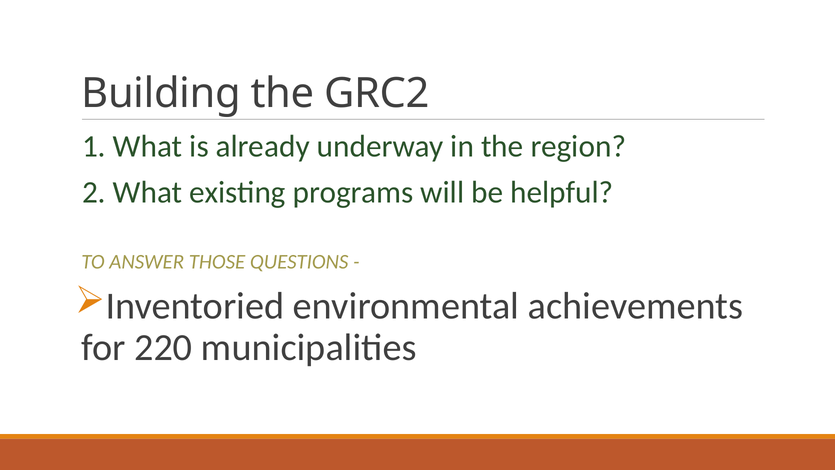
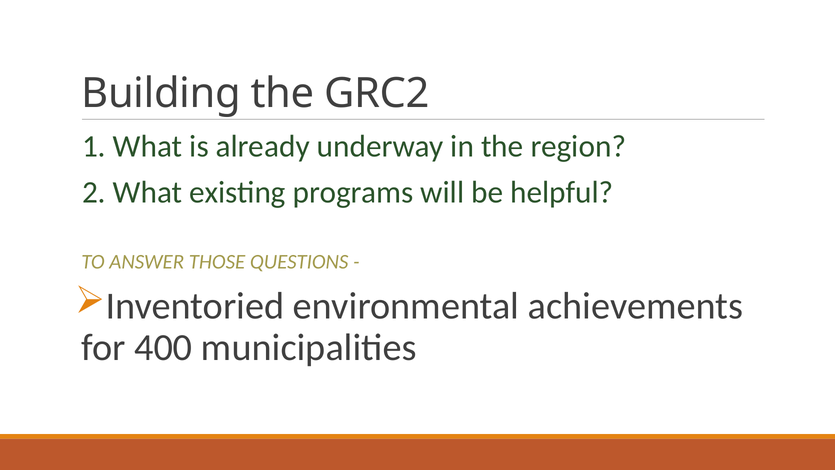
220: 220 -> 400
